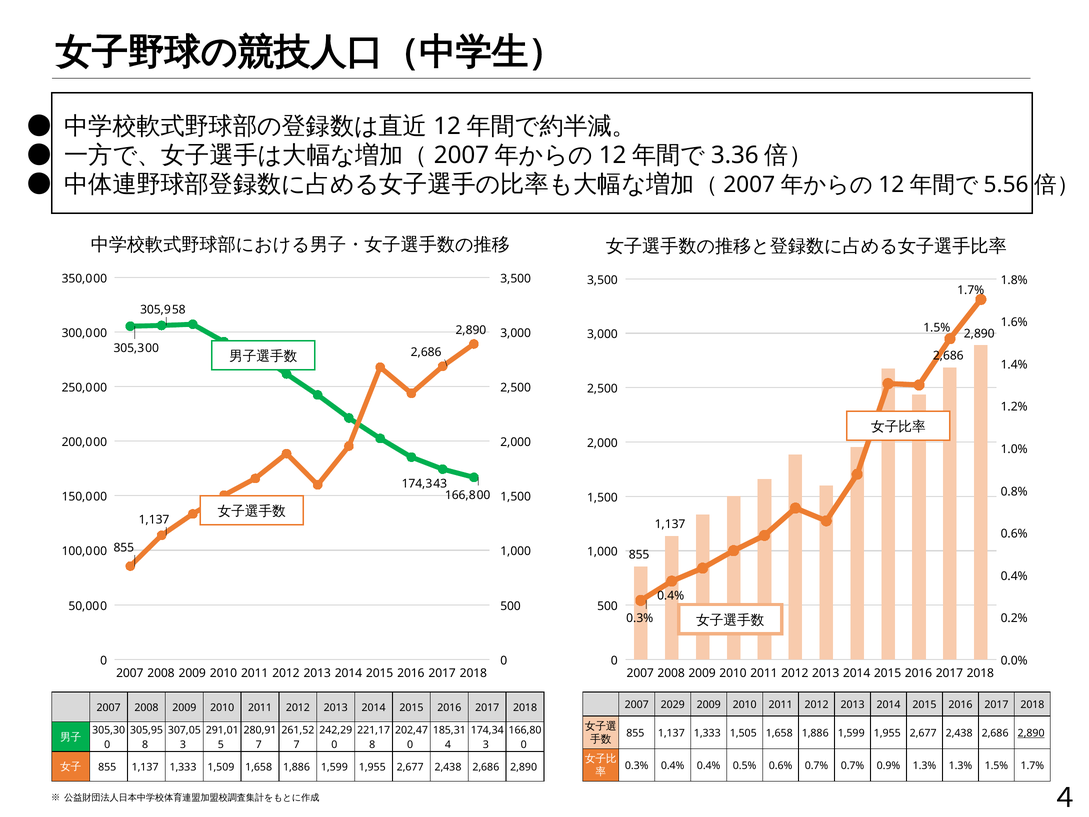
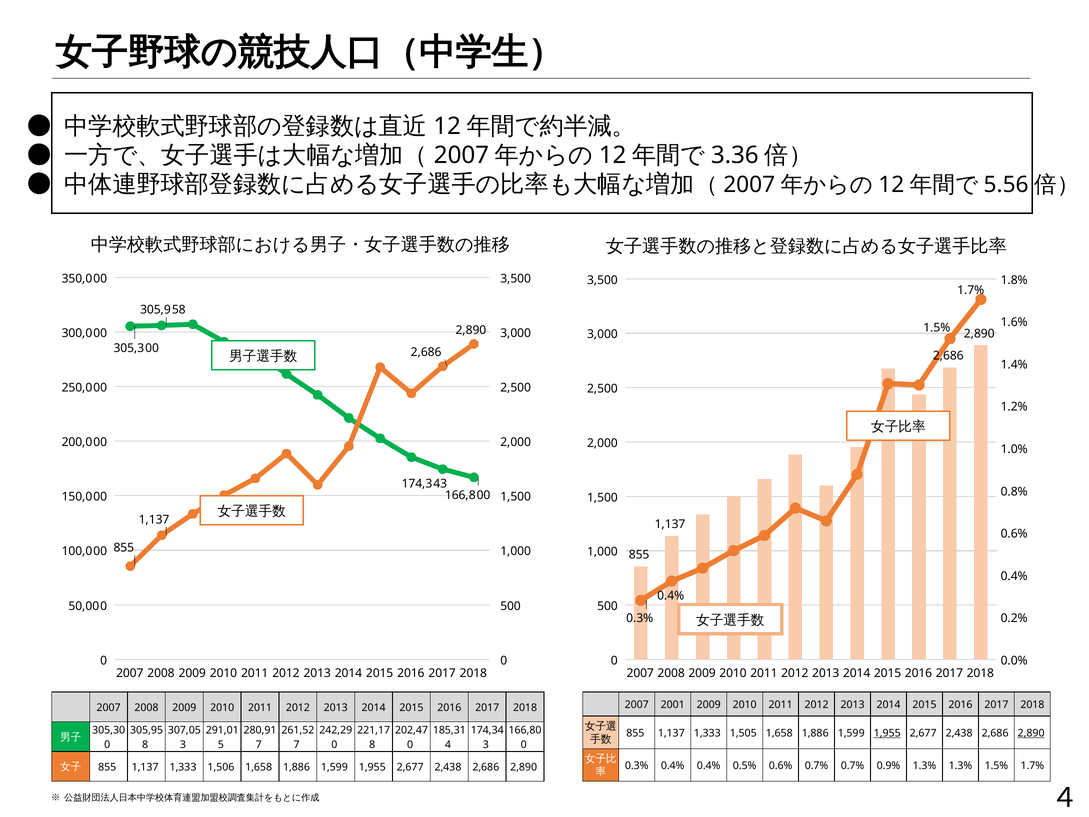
2029: 2029 -> 2001
1,955 at (887, 733) underline: none -> present
1,509: 1,509 -> 1,506
